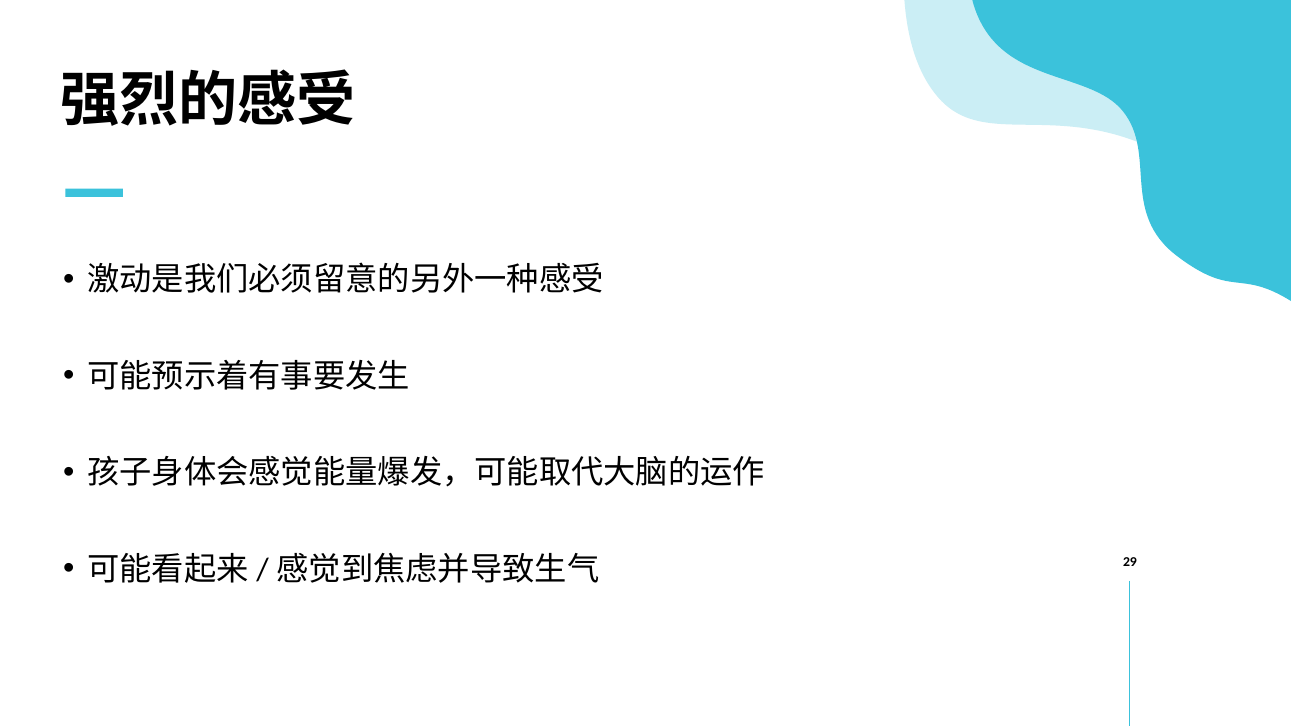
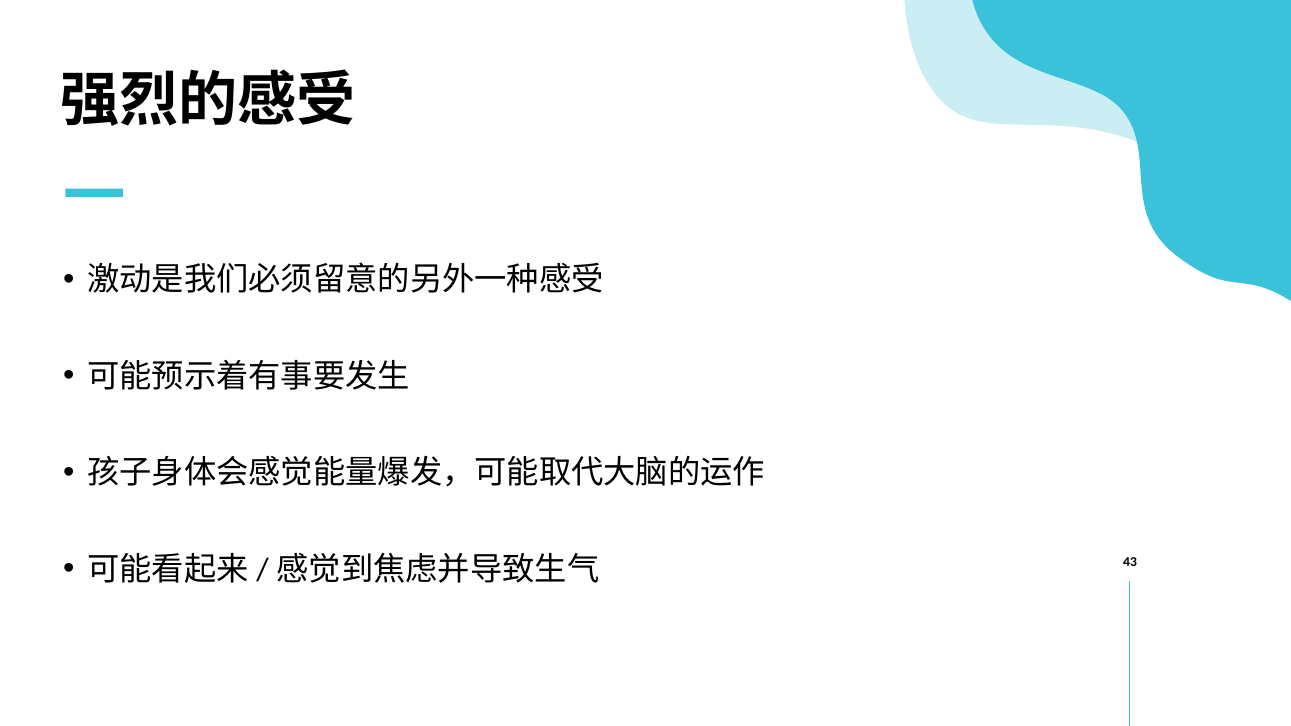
29: 29 -> 43
